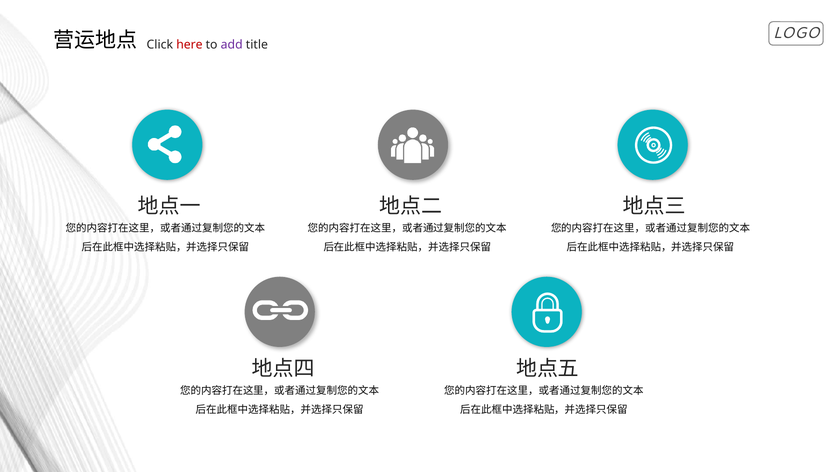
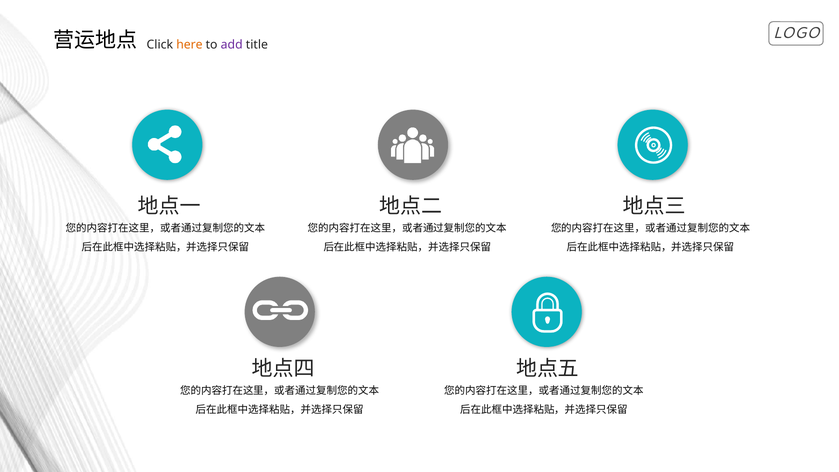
here colour: red -> orange
